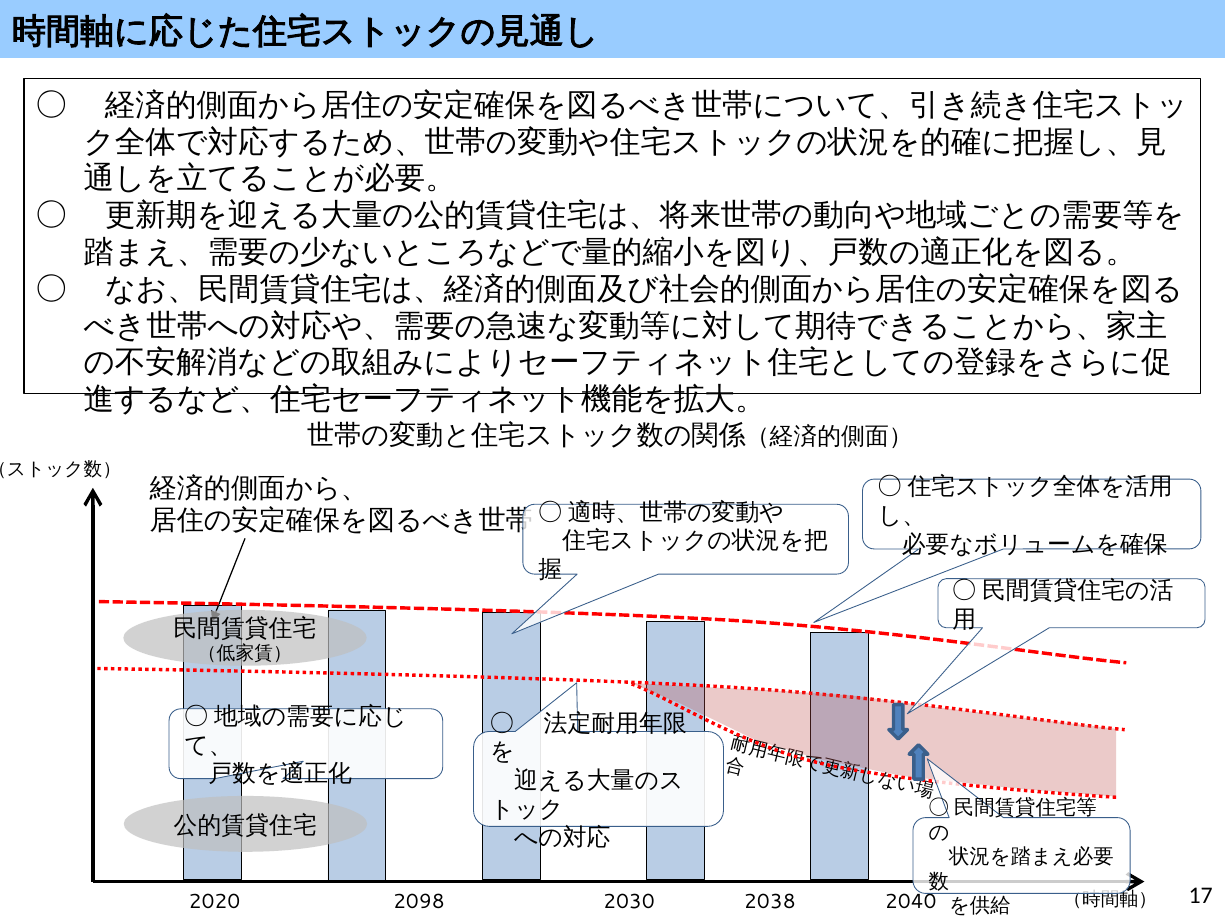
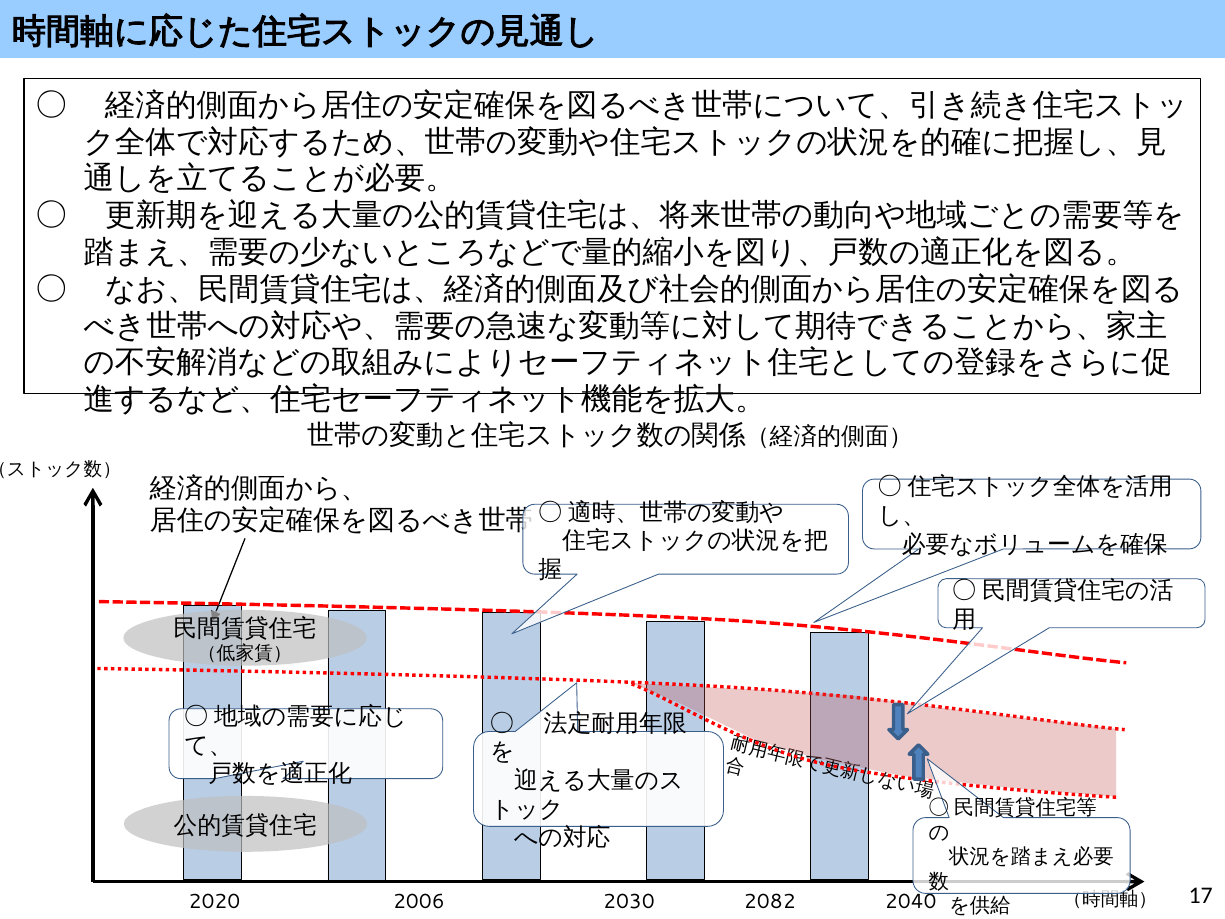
2098: 2098 -> 2006
2038: 2038 -> 2082
